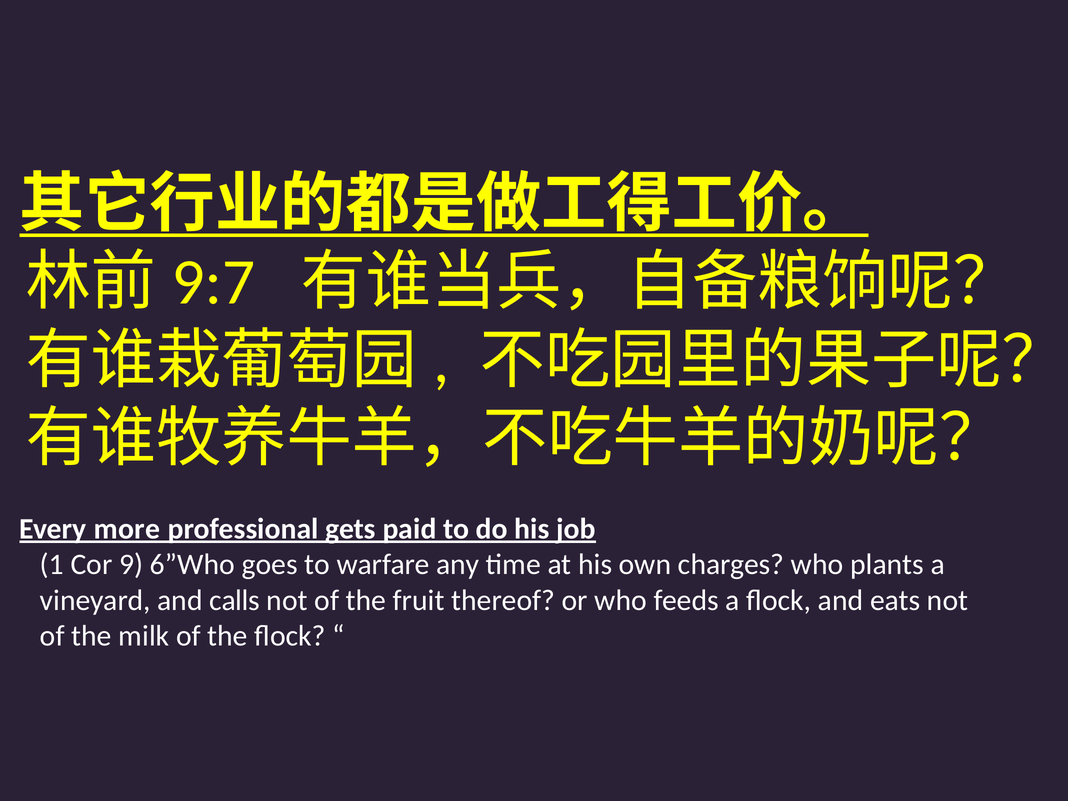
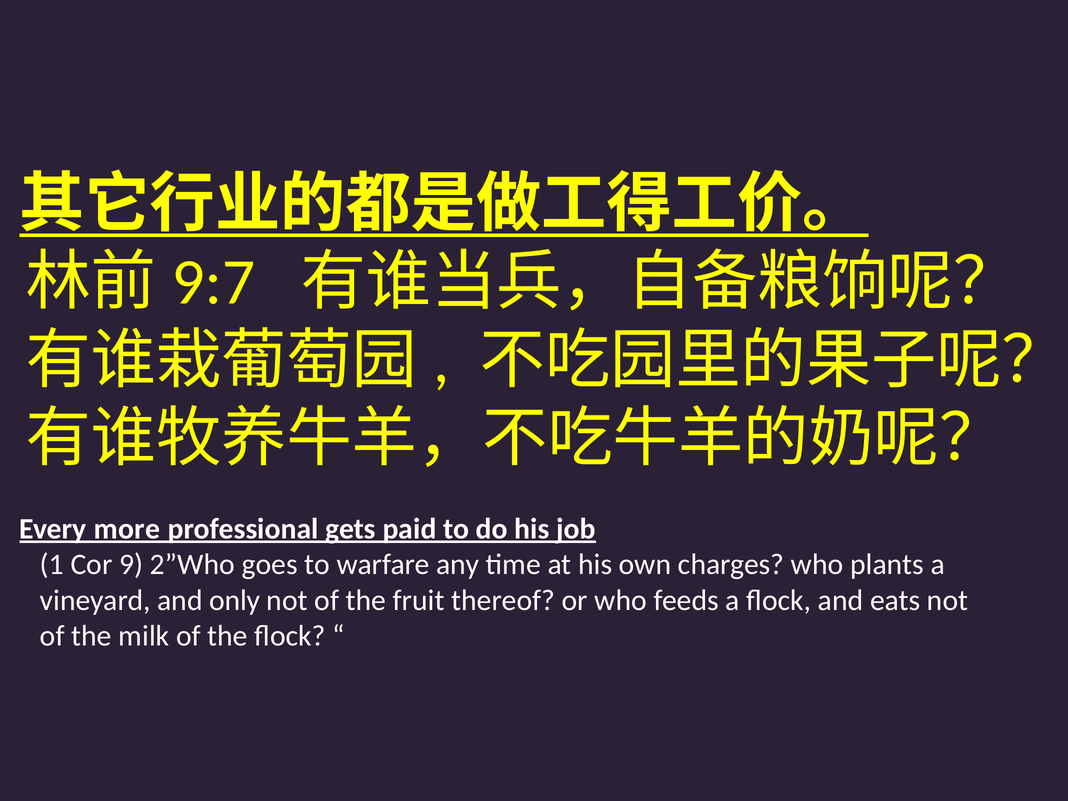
6”Who: 6”Who -> 2”Who
calls: calls -> only
